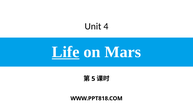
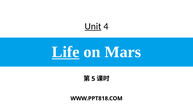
Unit underline: none -> present
